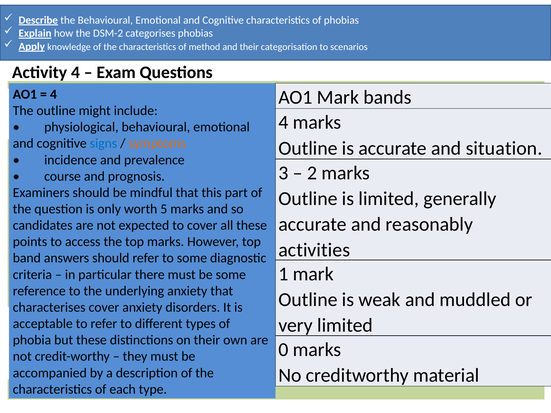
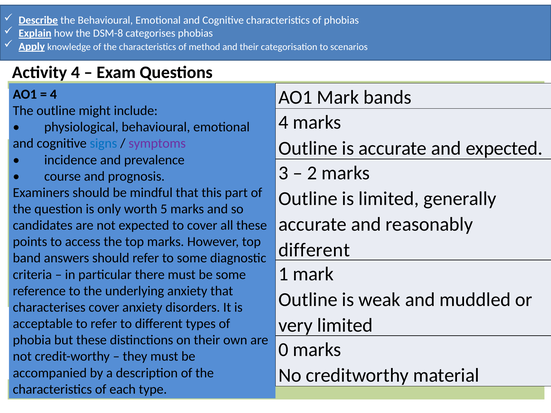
DSM-2: DSM-2 -> DSM-8
symptoms colour: orange -> purple
and situation: situation -> expected
activities at (314, 250): activities -> different
